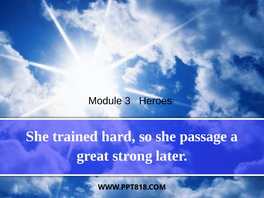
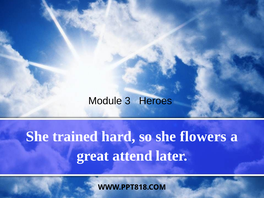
passage: passage -> flowers
strong: strong -> attend
